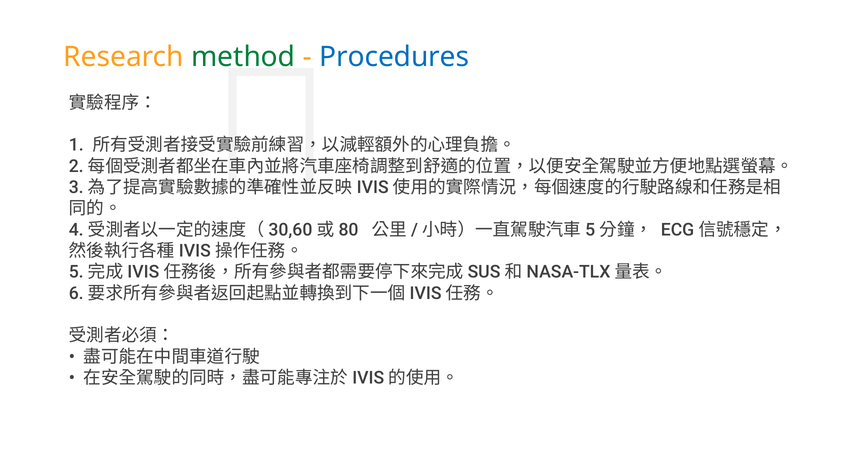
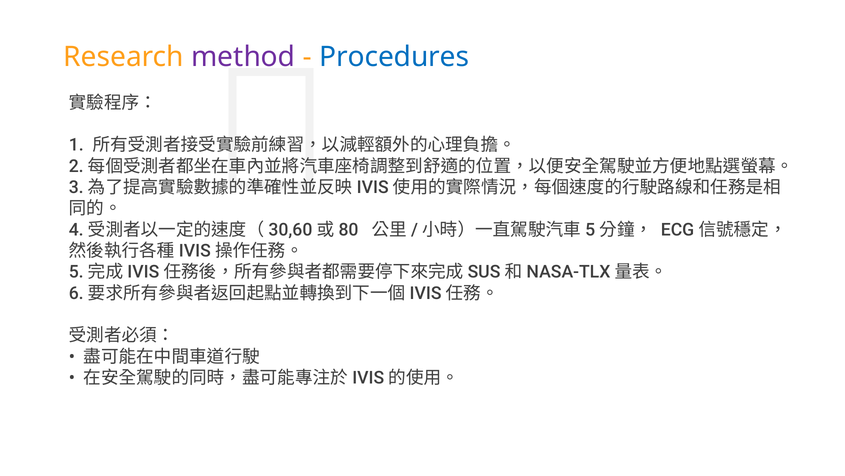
method colour: green -> purple
